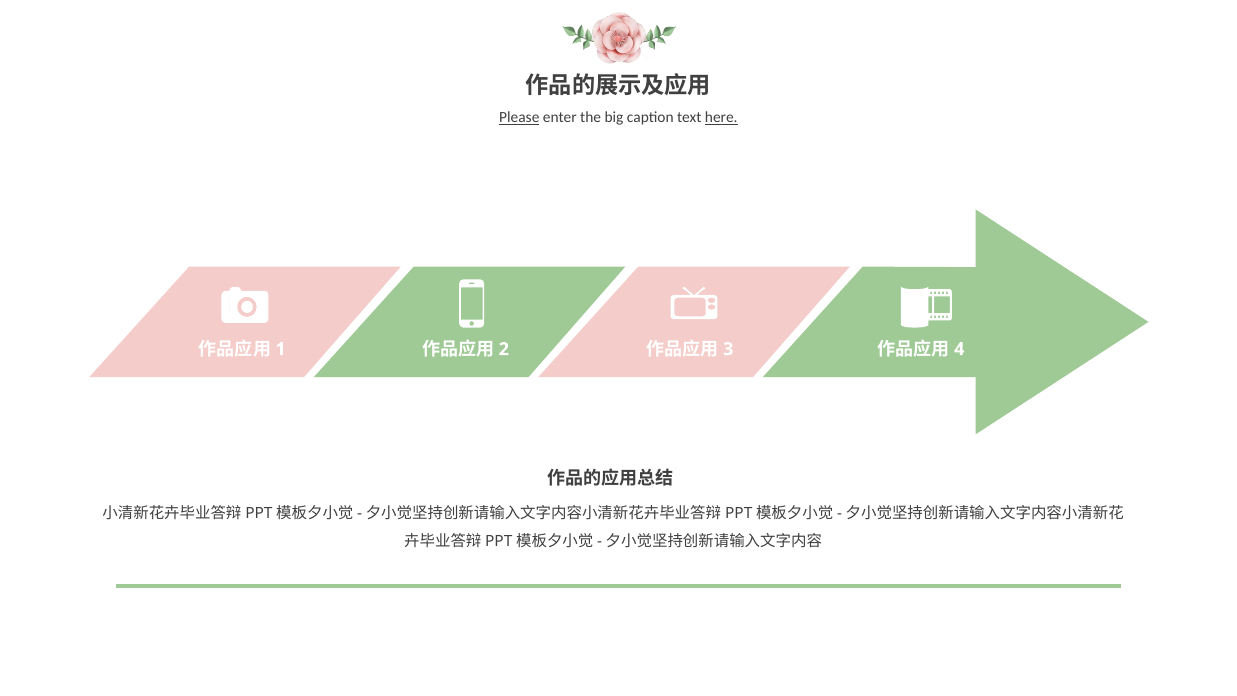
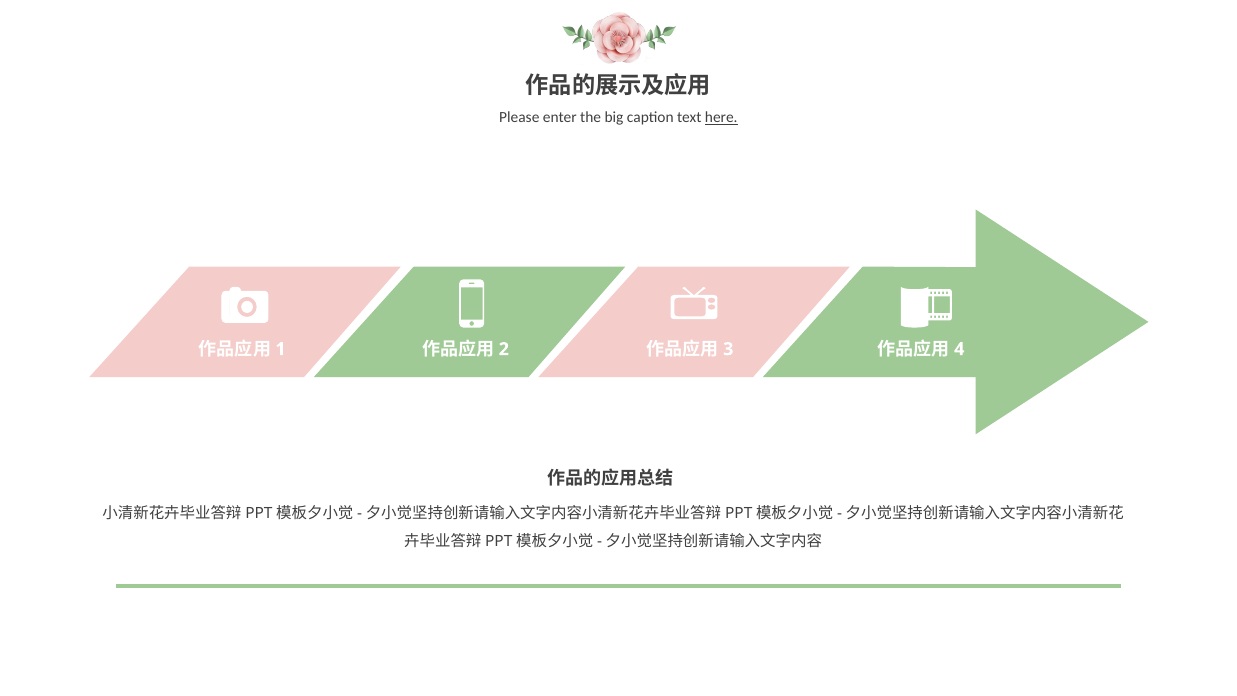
Please underline: present -> none
